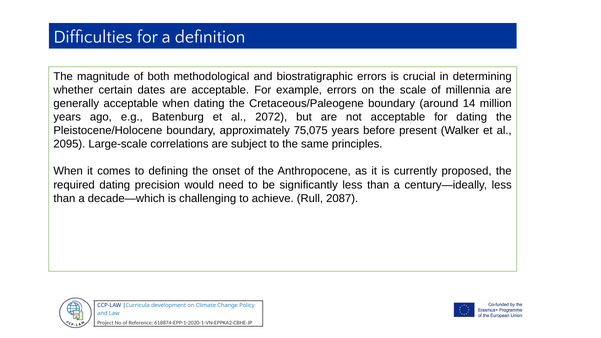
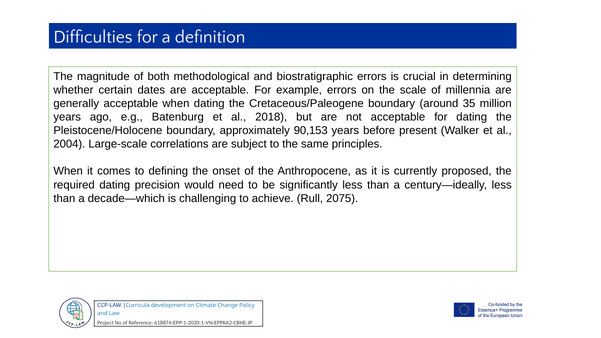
14: 14 -> 35
2072: 2072 -> 2018
75,075: 75,075 -> 90,153
2095: 2095 -> 2004
2087: 2087 -> 2075
